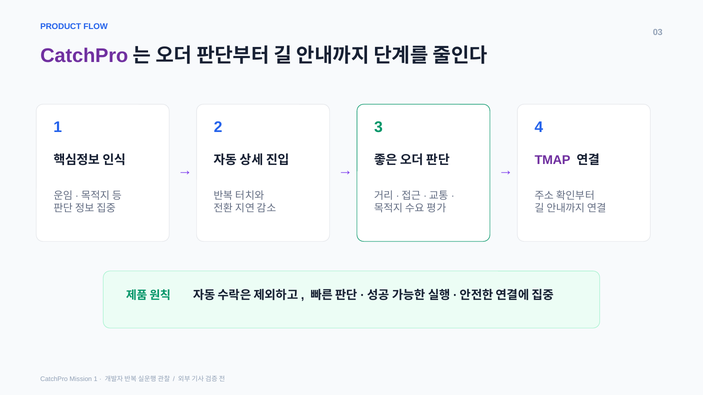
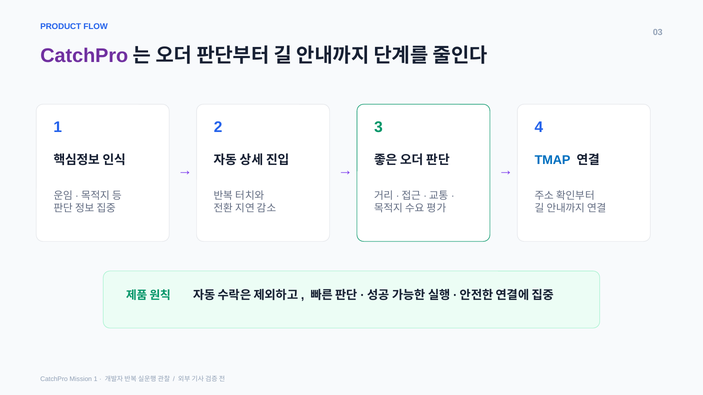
TMAP colour: purple -> blue
